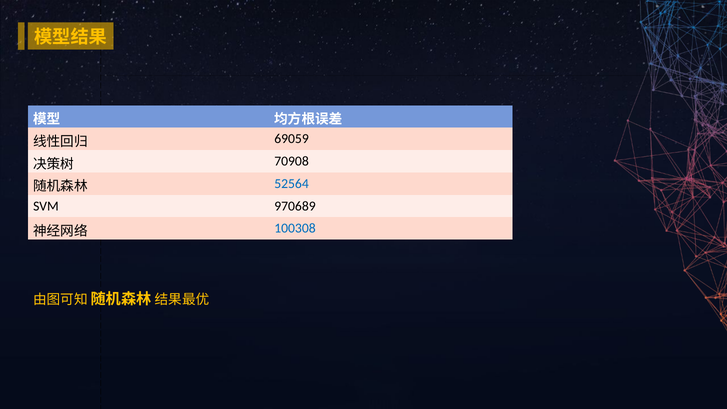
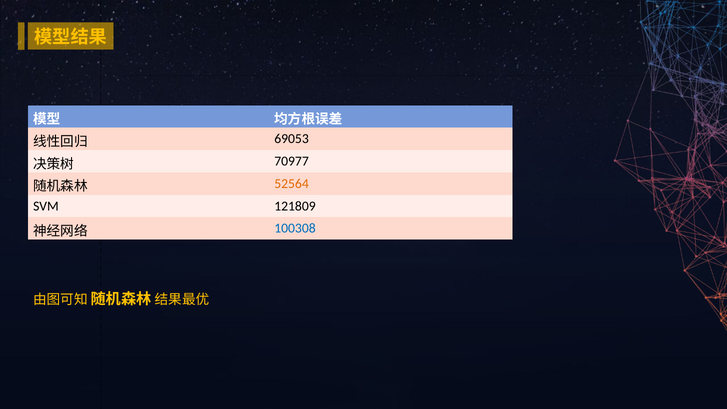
69059: 69059 -> 69053
70908: 70908 -> 70977
52564 colour: blue -> orange
970689: 970689 -> 121809
